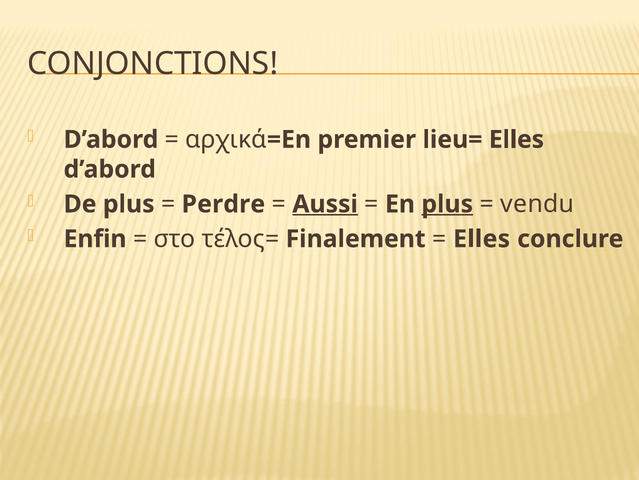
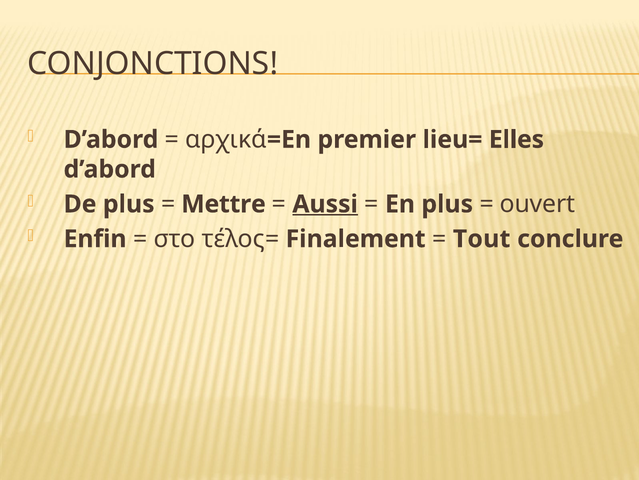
Perdre: Perdre -> Mettre
plus at (447, 204) underline: present -> none
vendu: vendu -> ouvert
Elles at (482, 239): Elles -> Tout
